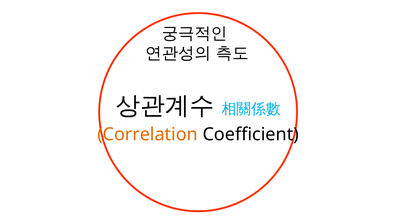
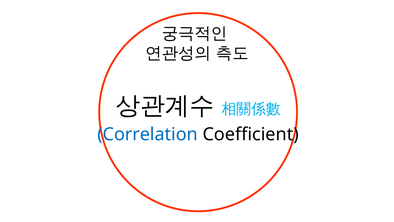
Correlation colour: orange -> blue
